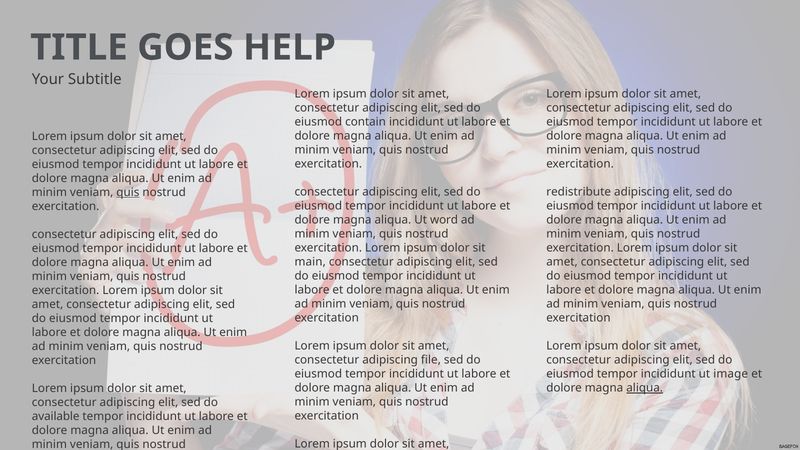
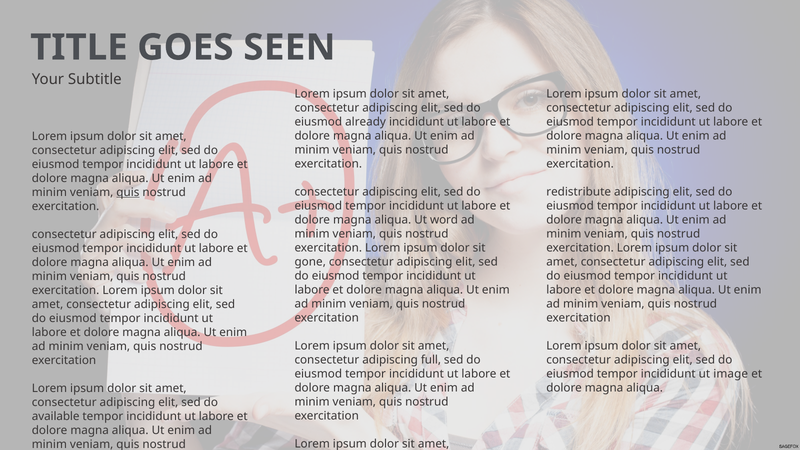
HELP: HELP -> SEEN
contain: contain -> already
main: main -> gone
file: file -> full
aliqua at (645, 388) underline: present -> none
